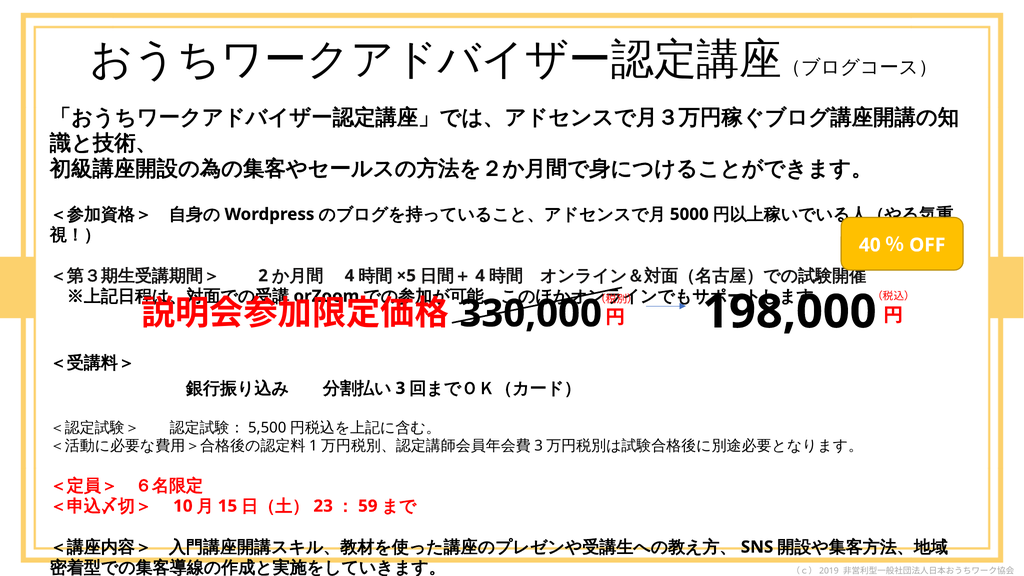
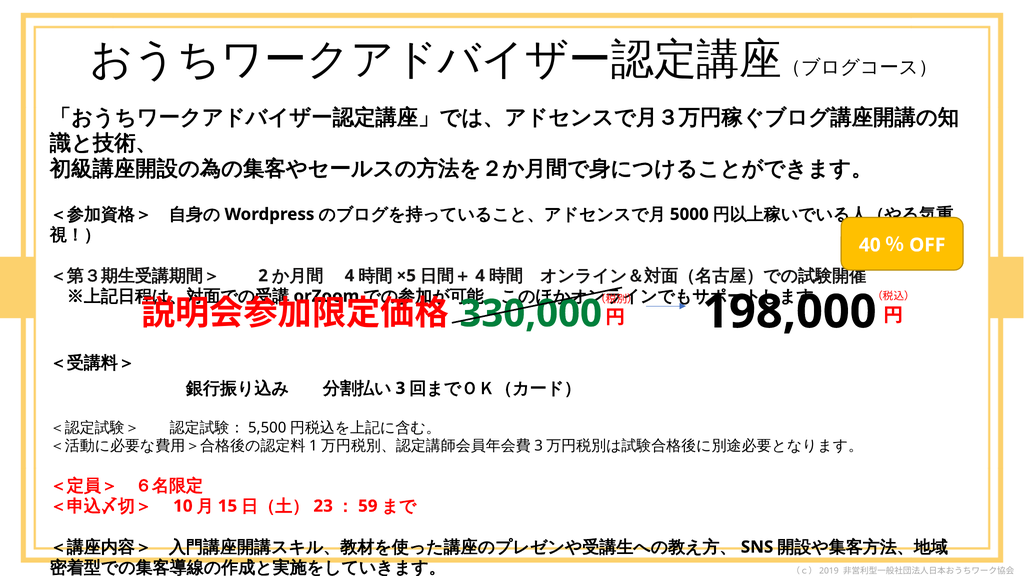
330,000 colour: black -> green
